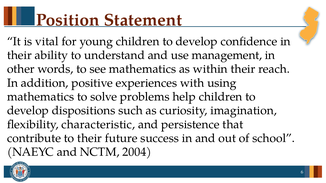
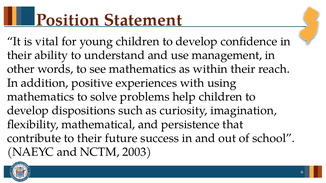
characteristic: characteristic -> mathematical
2004: 2004 -> 2003
